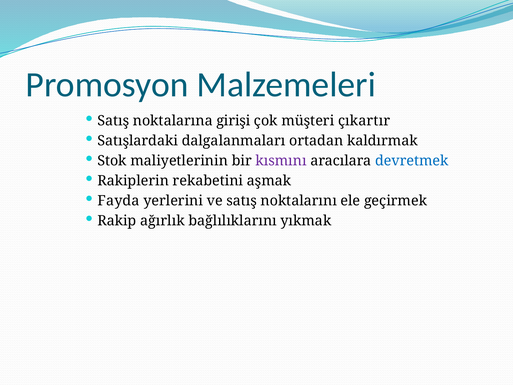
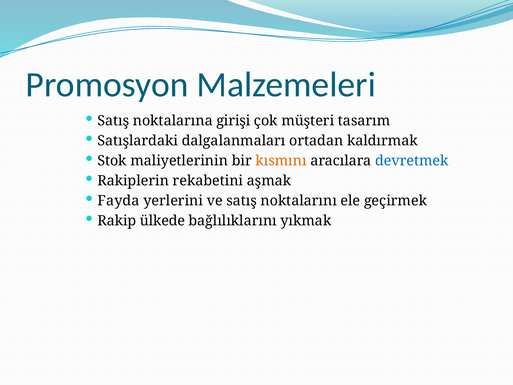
çıkartır: çıkartır -> tasarım
kısmını colour: purple -> orange
ağırlık: ağırlık -> ülkede
